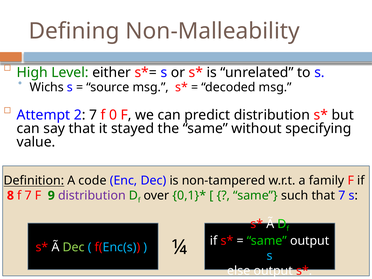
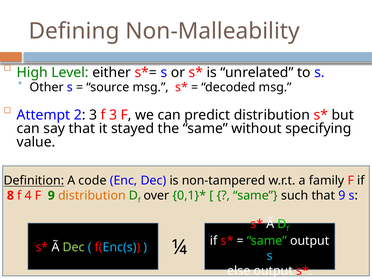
Wichs: Wichs -> Other
2 7: 7 -> 3
f 0: 0 -> 3
f 7: 7 -> 4
distribution at (92, 196) colour: purple -> orange
that 7: 7 -> 9
